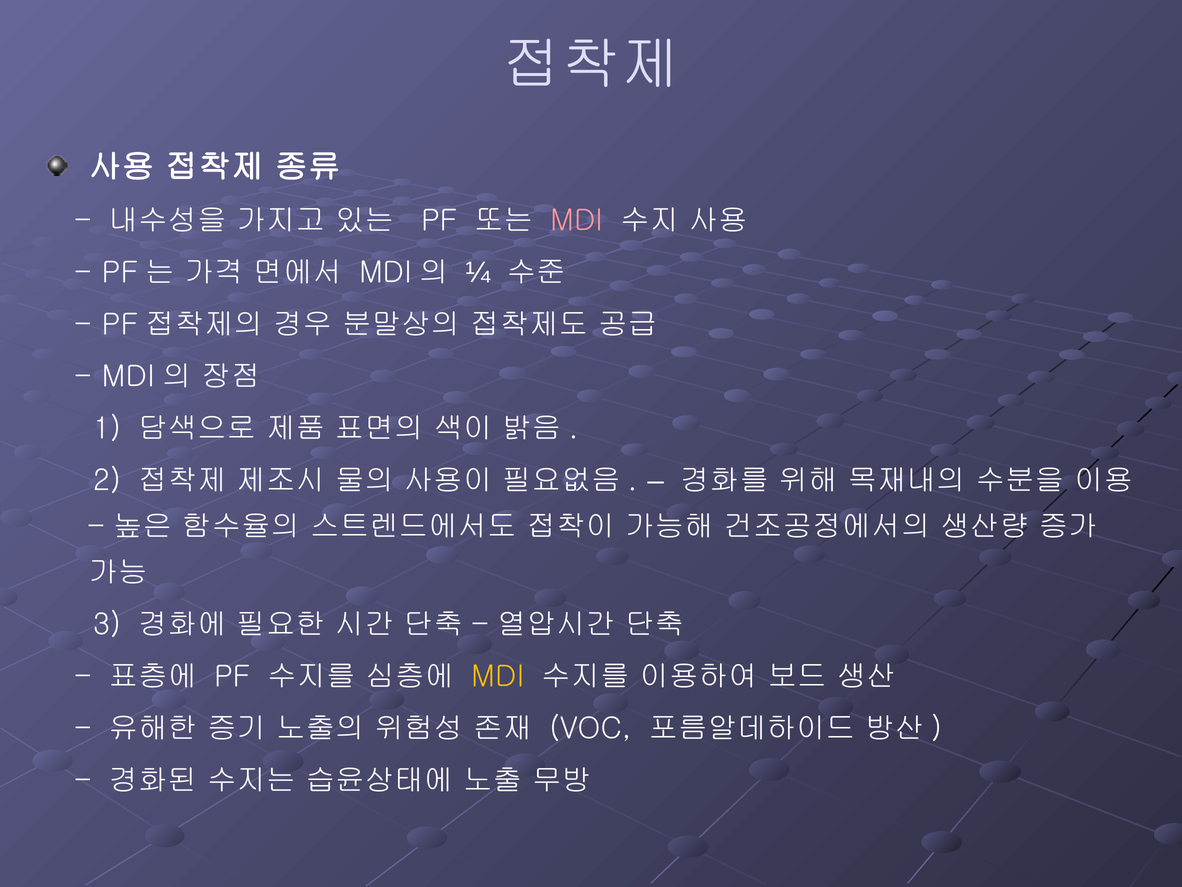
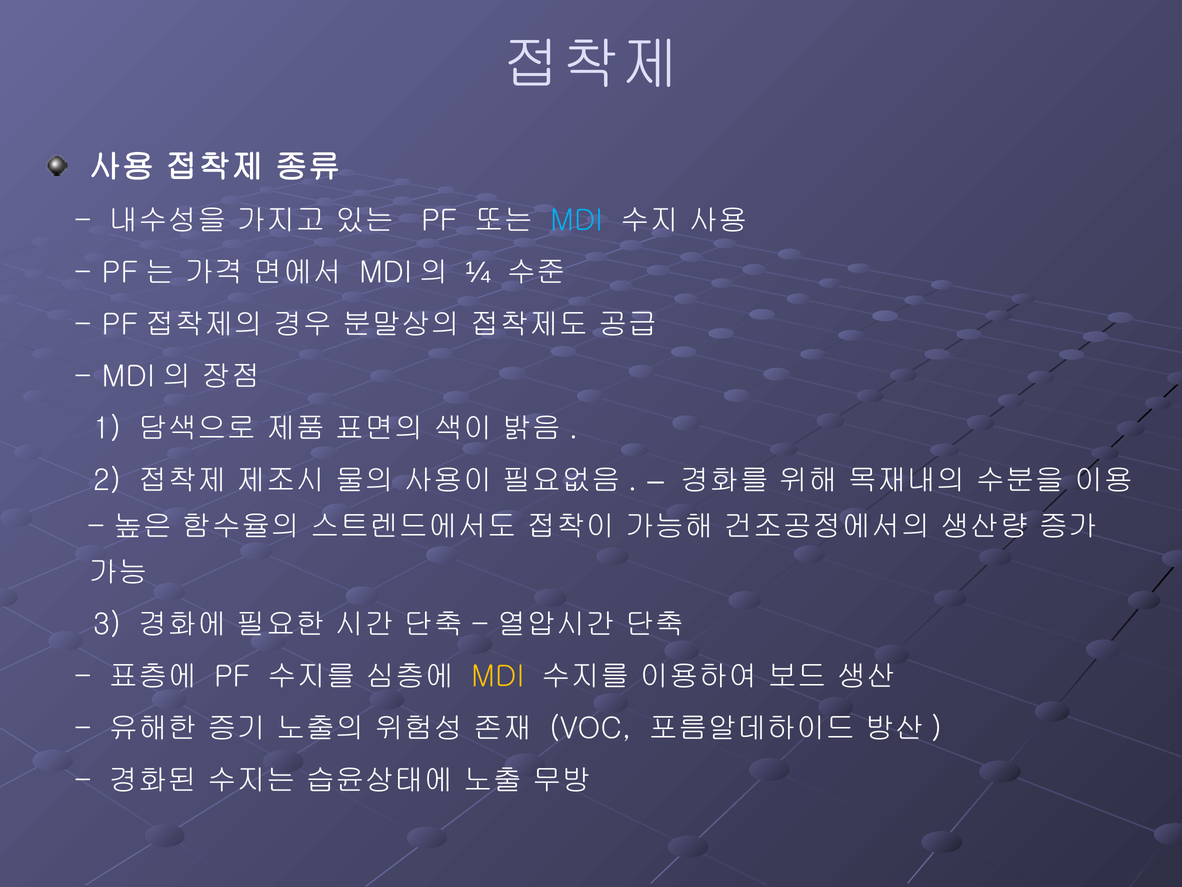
MDI at (577, 220) colour: pink -> light blue
